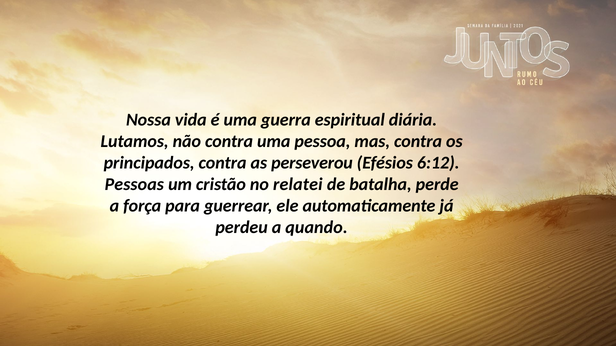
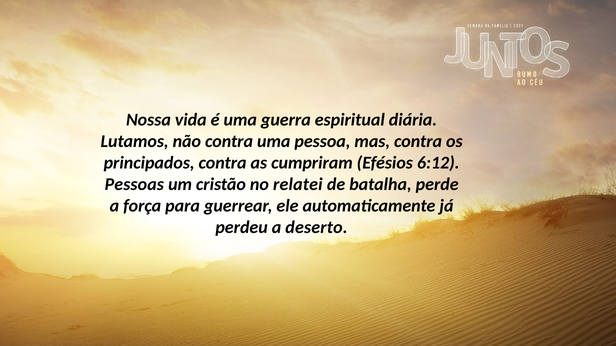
perseverou: perseverou -> cumpriram
quando: quando -> deserto
